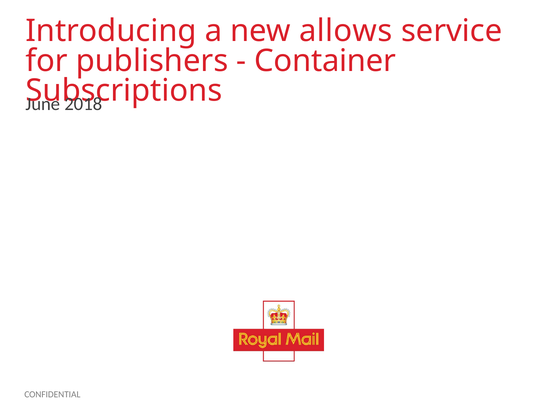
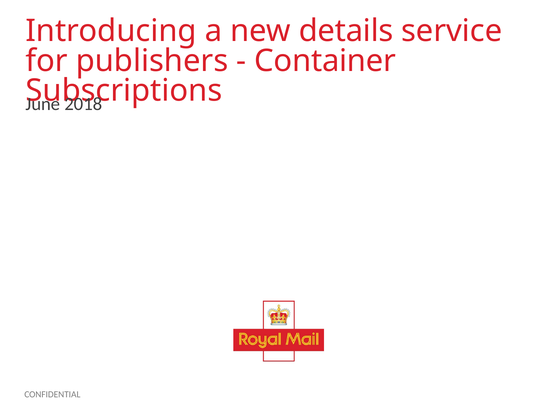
allows: allows -> details
